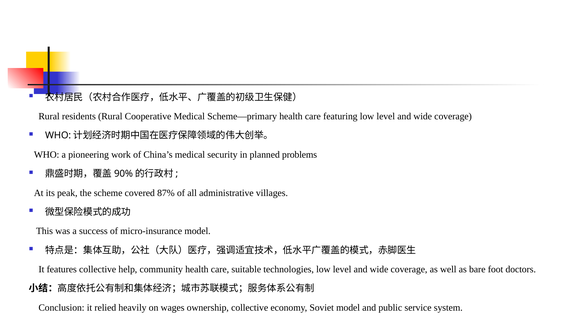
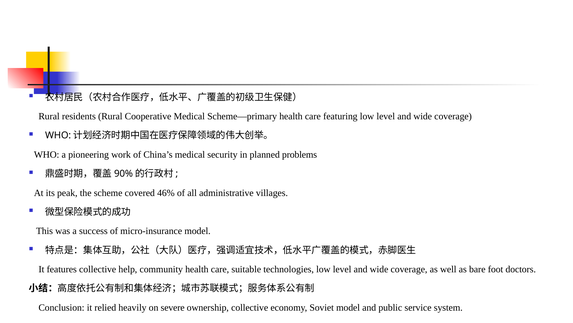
87%: 87% -> 46%
wages: wages -> severe
